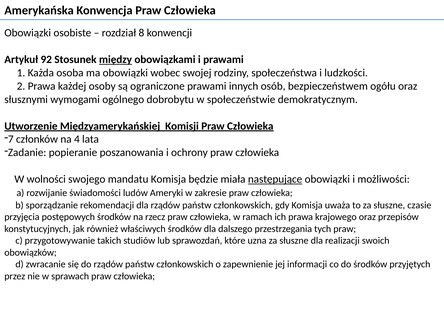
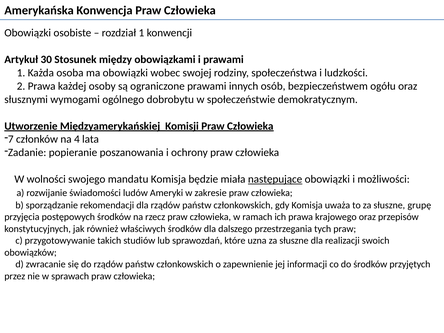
rozdział 8: 8 -> 1
92: 92 -> 30
między underline: present -> none
czasie: czasie -> grupę
